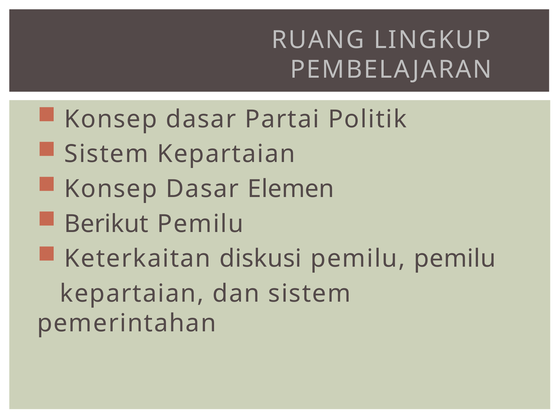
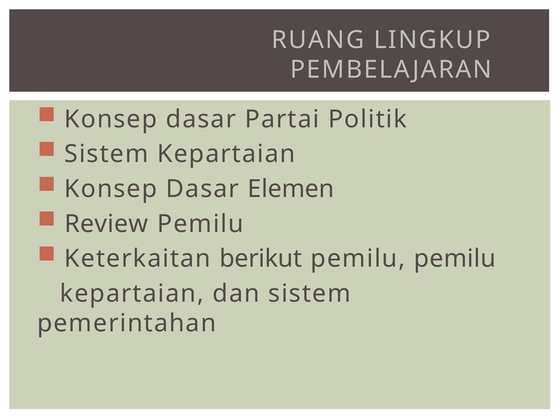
Berikut: Berikut -> Review
diskusi: diskusi -> berikut
